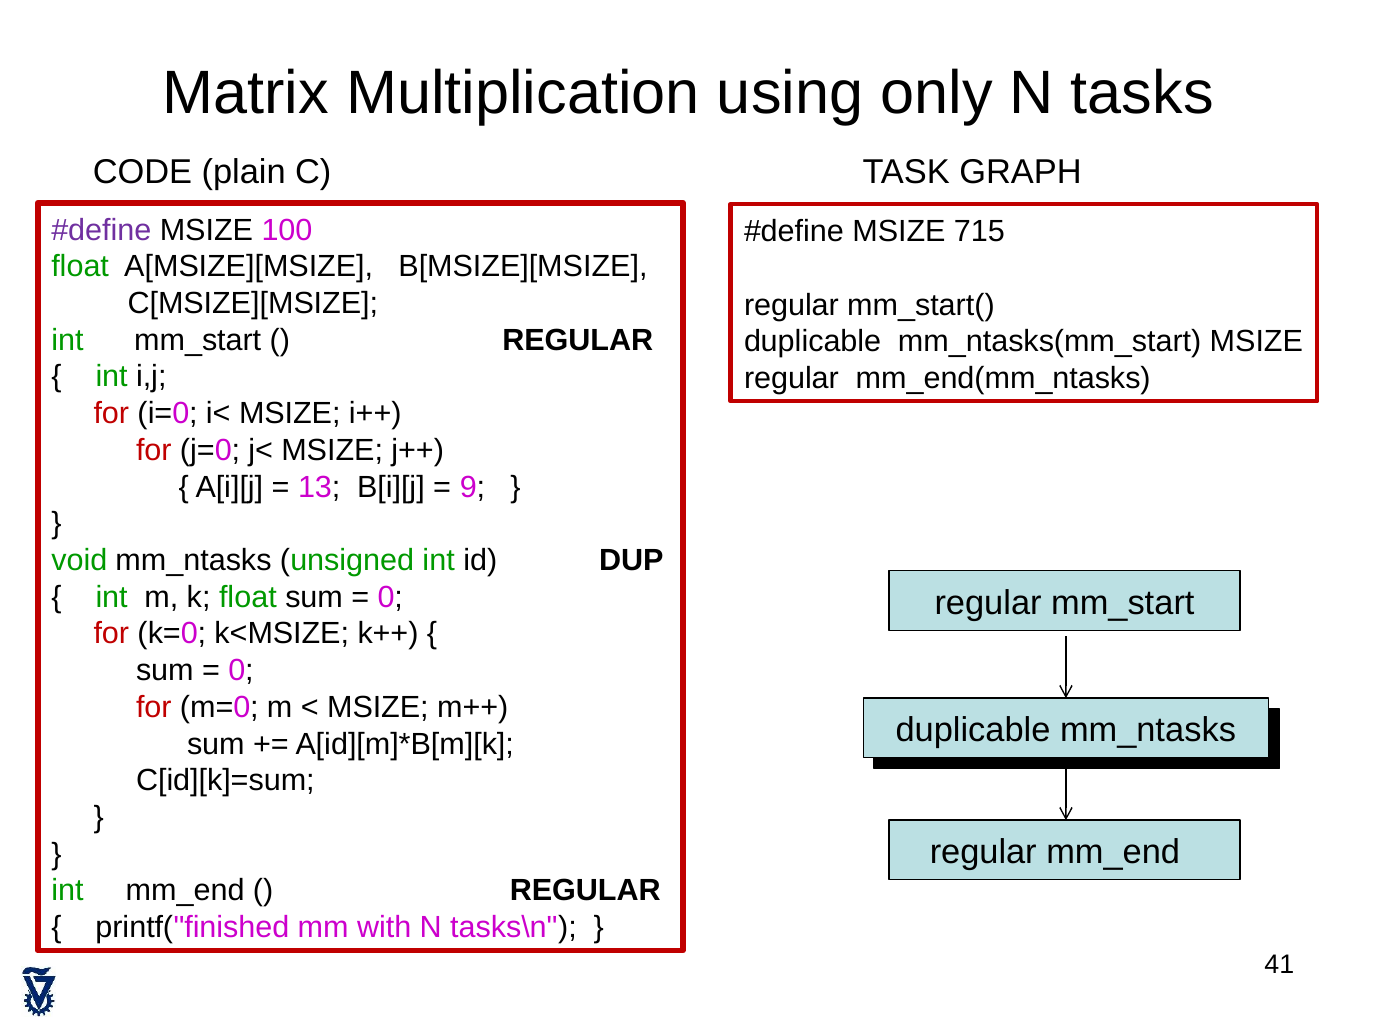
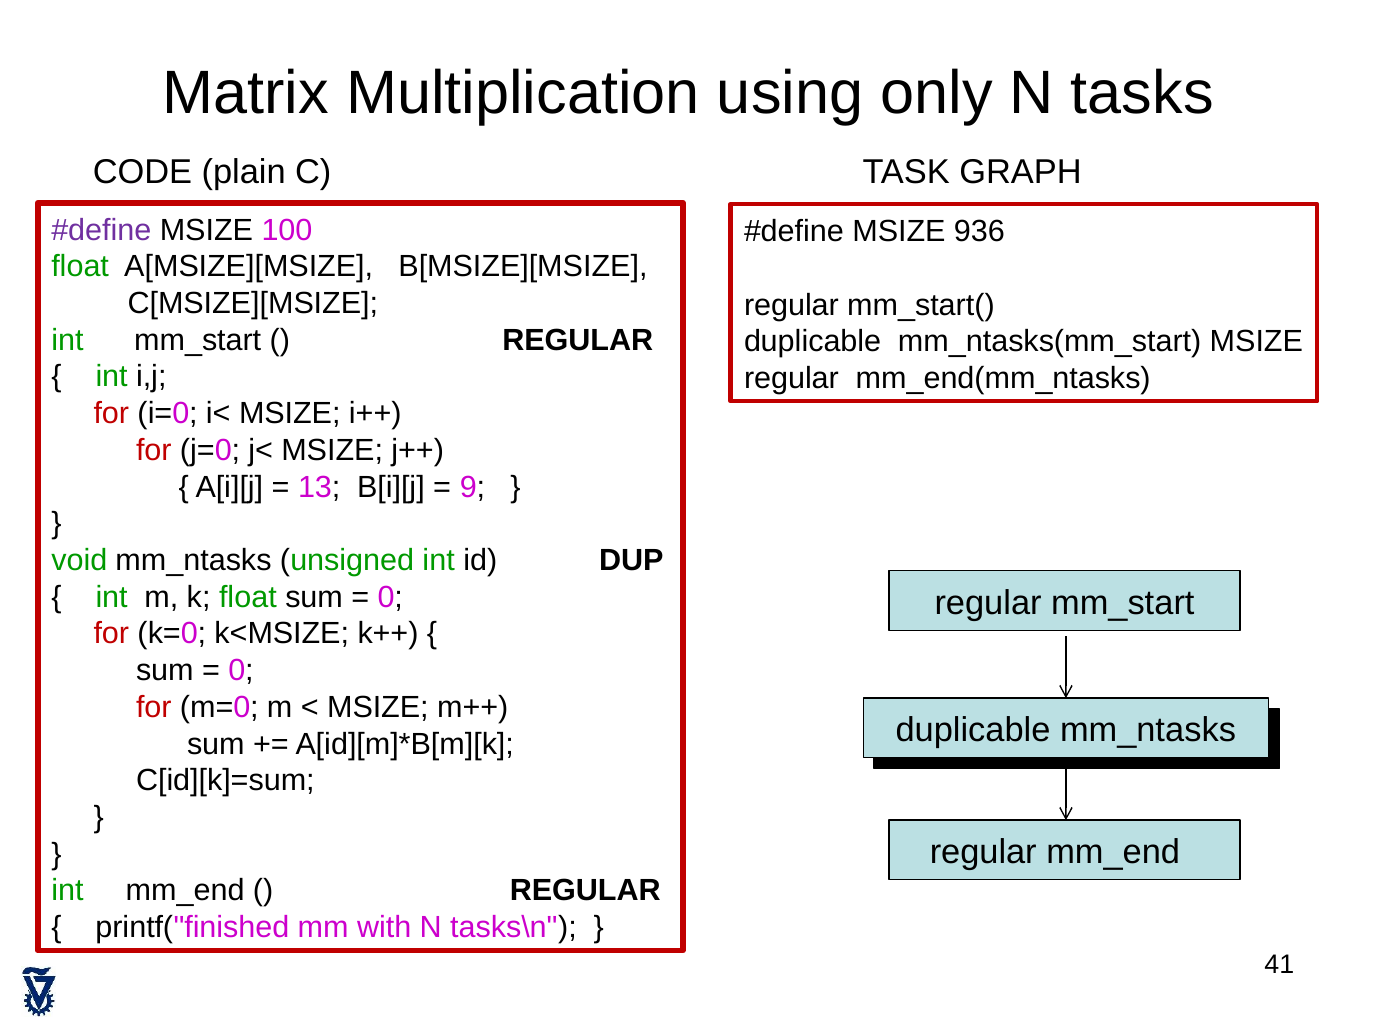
715: 715 -> 936
